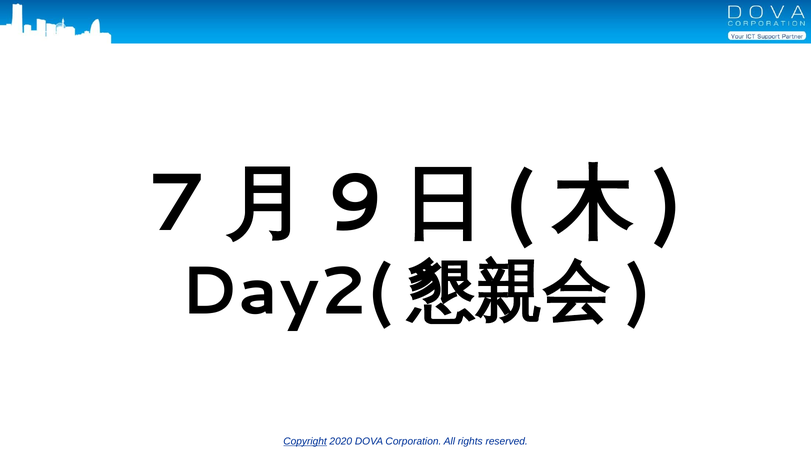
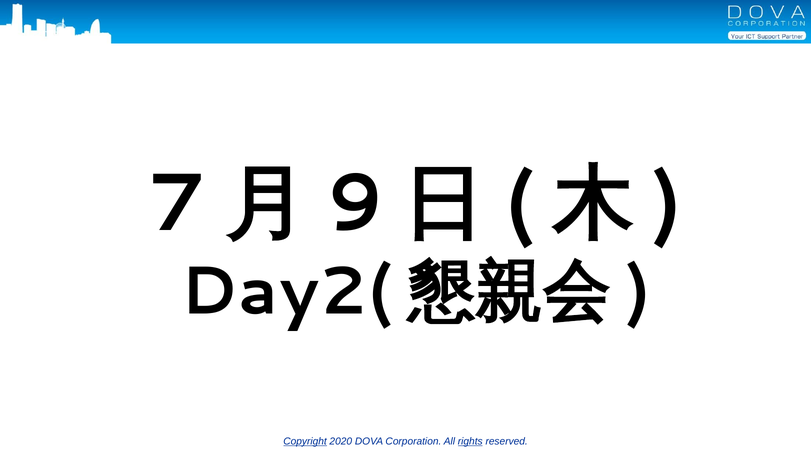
rights underline: none -> present
